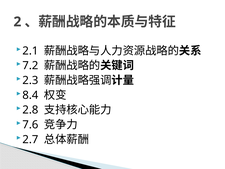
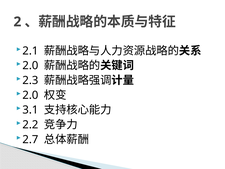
7.2 at (30, 66): 7.2 -> 2.0
8.4 at (30, 95): 8.4 -> 2.0
2.8: 2.8 -> 3.1
7.6: 7.6 -> 2.2
